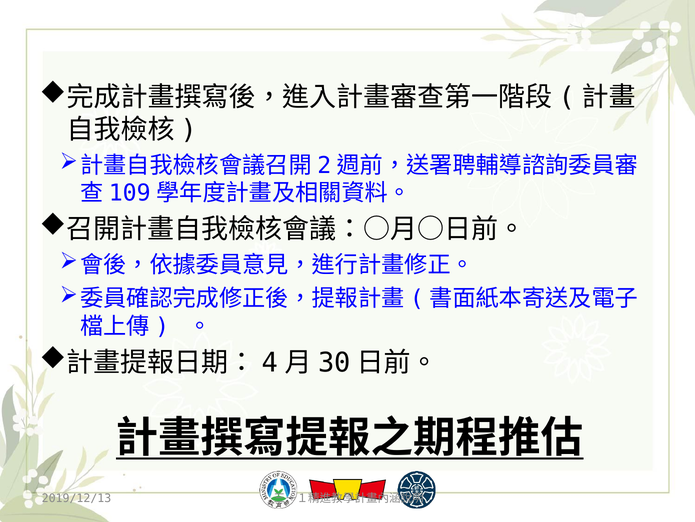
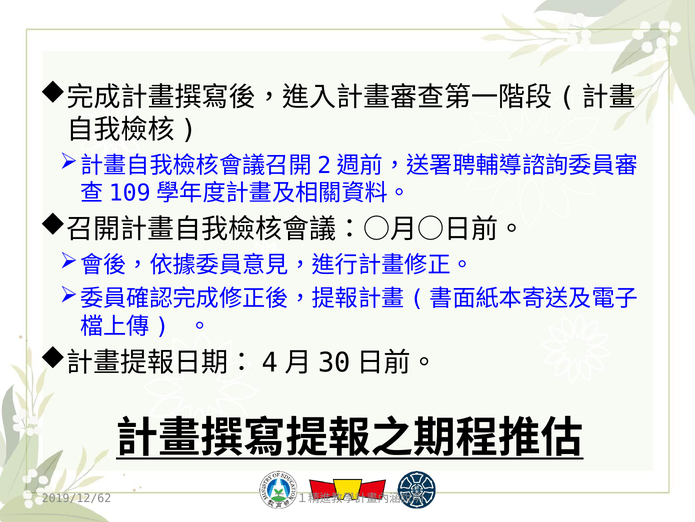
2019/12/13: 2019/12/13 -> 2019/12/62
